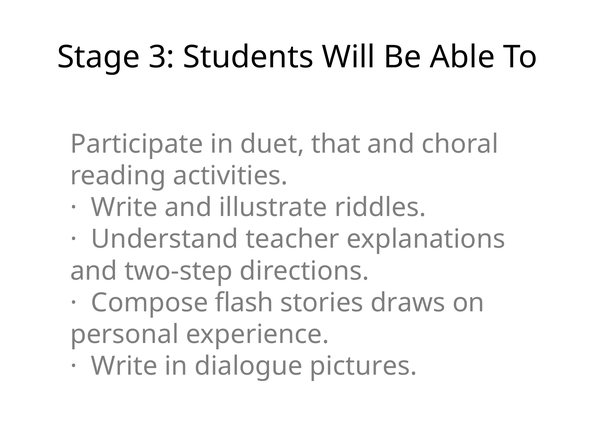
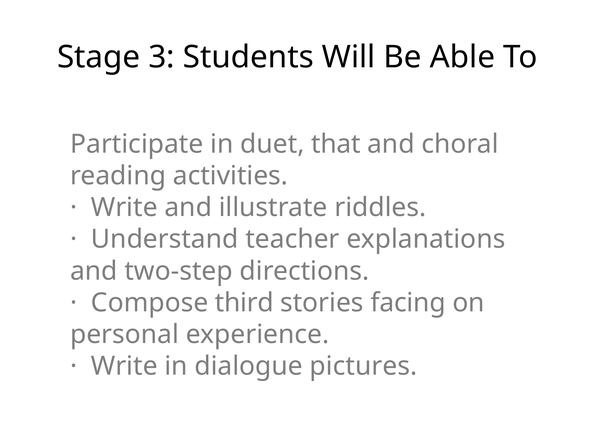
flash: flash -> third
draws: draws -> facing
